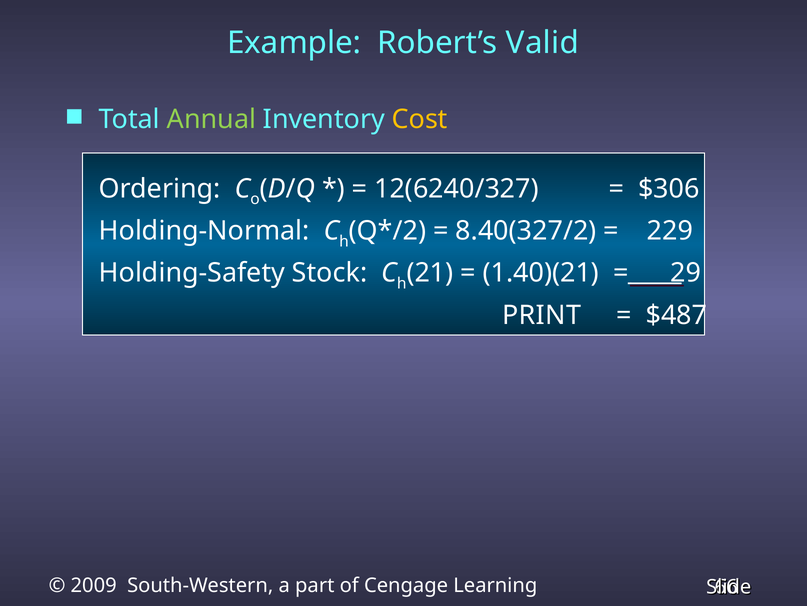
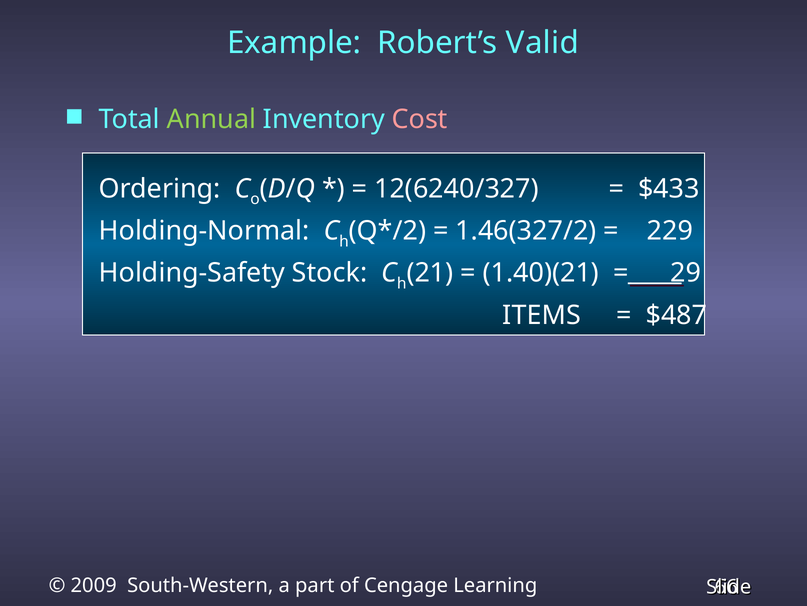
Cost colour: yellow -> pink
$306: $306 -> $433
8.40(327/2: 8.40(327/2 -> 1.46(327/2
PRINT: PRINT -> ITEMS
